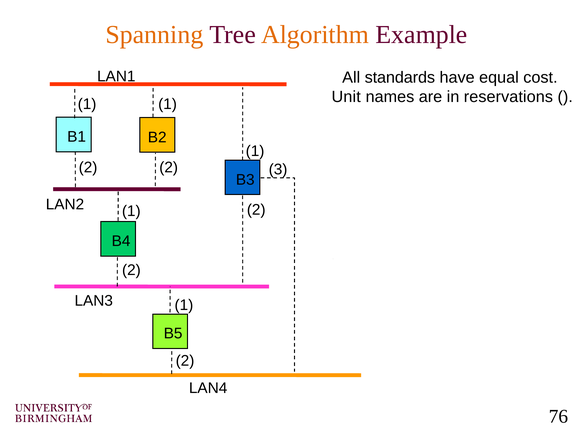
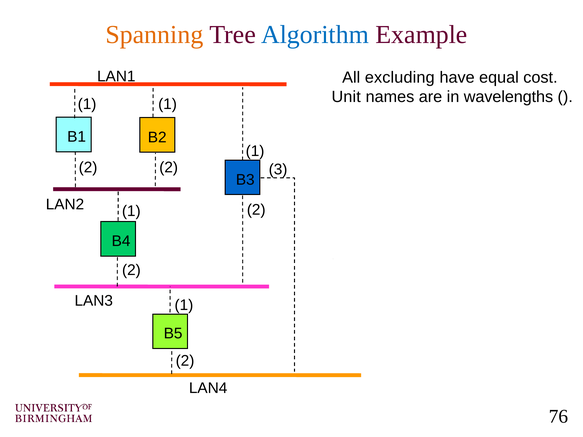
Algorithm colour: orange -> blue
standards: standards -> excluding
reservations: reservations -> wavelengths
